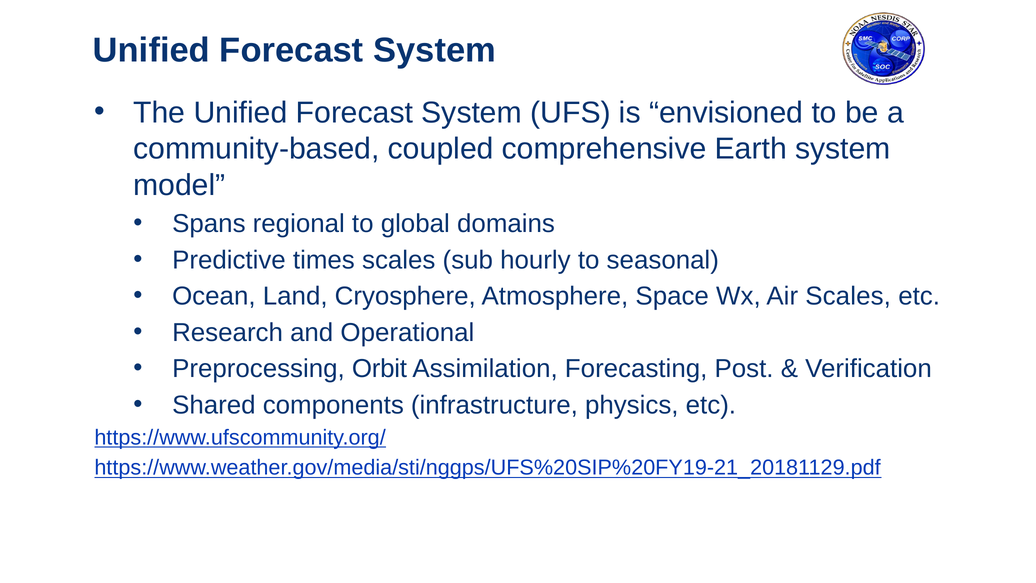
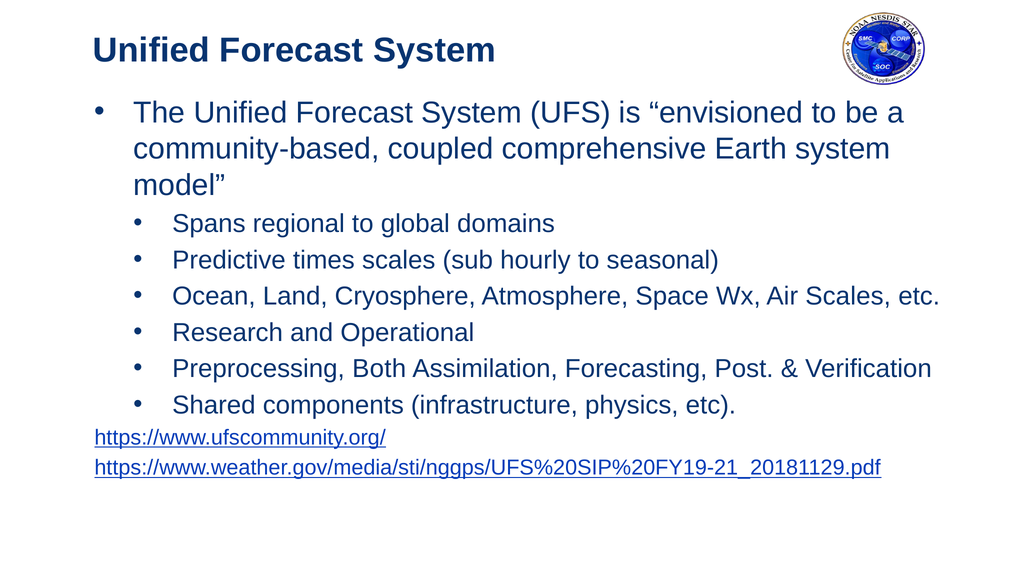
Orbit: Orbit -> Both
